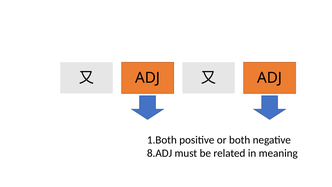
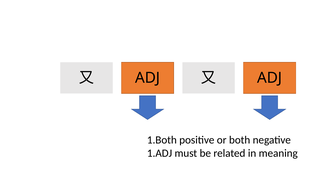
8.ADJ: 8.ADJ -> 1.ADJ
